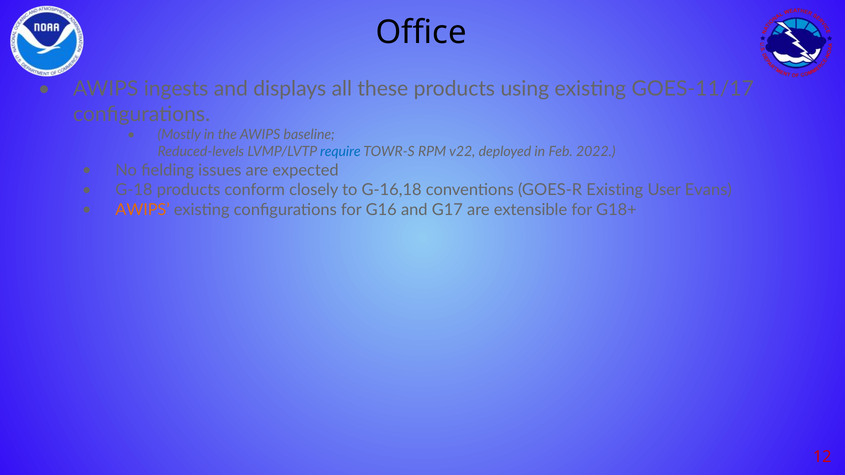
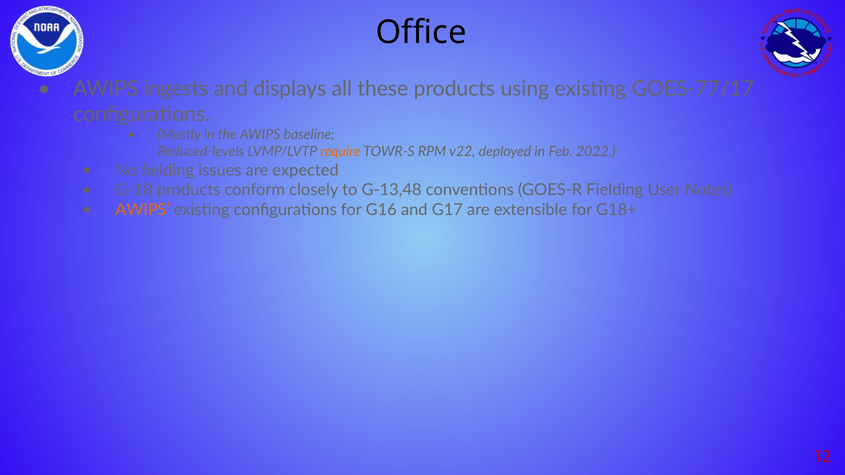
GOES-11/17: GOES-11/17 -> GOES-77/17
require colour: blue -> orange
G-16,18: G-16,18 -> G-13,48
GOES-R Existing: Existing -> Fielding
Evans: Evans -> Notes
